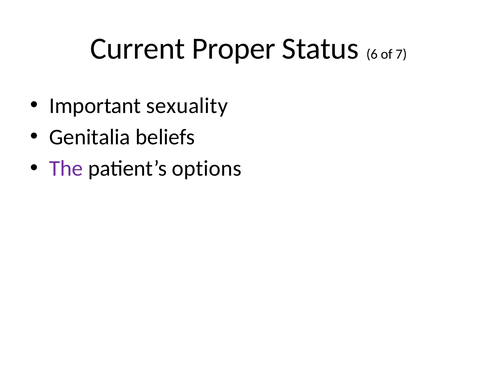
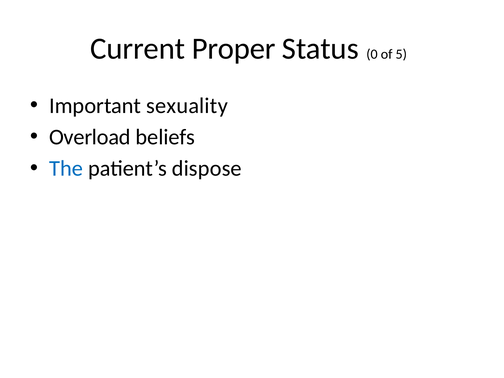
6: 6 -> 0
7: 7 -> 5
Genitalia: Genitalia -> Overload
The colour: purple -> blue
options: options -> dispose
